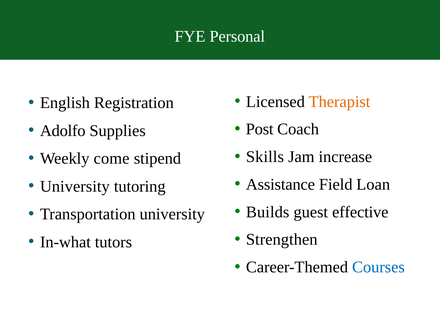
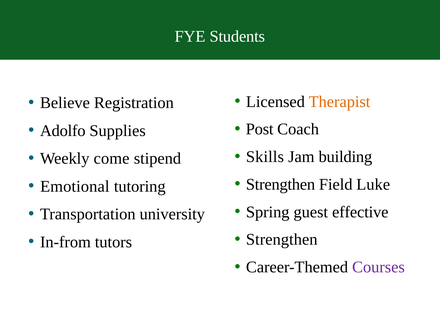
Personal: Personal -> Students
English: English -> Believe
increase: increase -> building
Assistance at (280, 184): Assistance -> Strengthen
Loan: Loan -> Luke
University at (75, 186): University -> Emotional
Builds: Builds -> Spring
In-what: In-what -> In-from
Courses colour: blue -> purple
